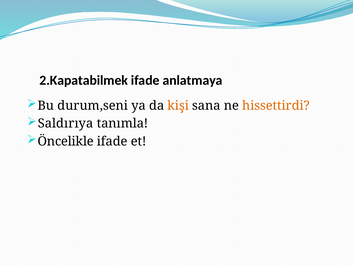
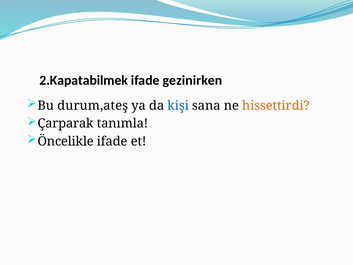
anlatmaya: anlatmaya -> gezinirken
durum,seni: durum,seni -> durum,ateş
kişi colour: orange -> blue
Saldırıya: Saldırıya -> Çarparak
